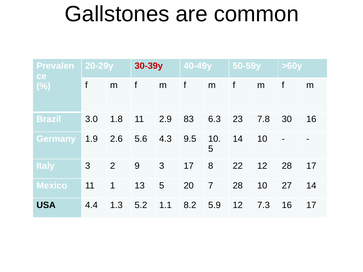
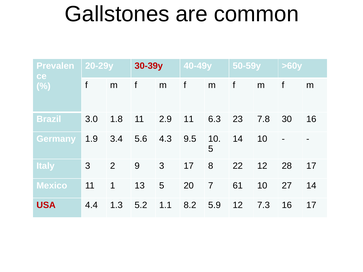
2.9 83: 83 -> 11
2.6: 2.6 -> 3.4
7 28: 28 -> 61
USA colour: black -> red
